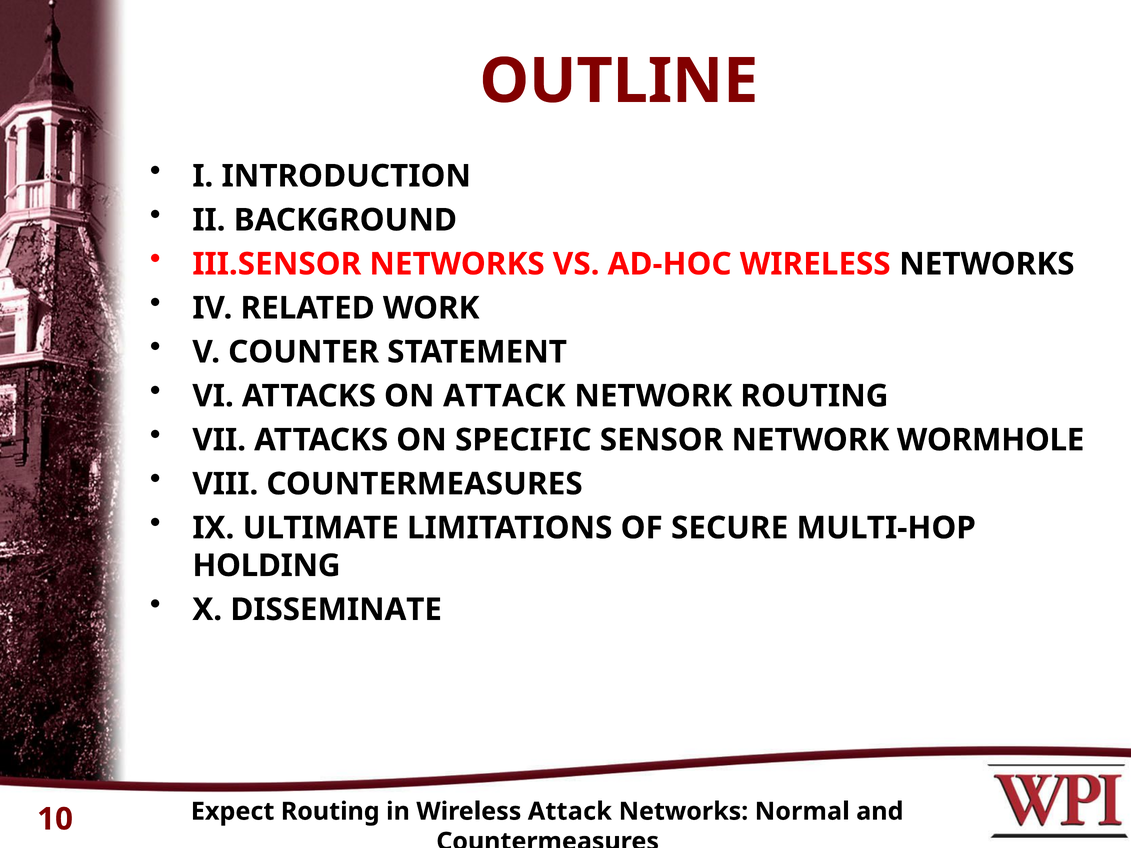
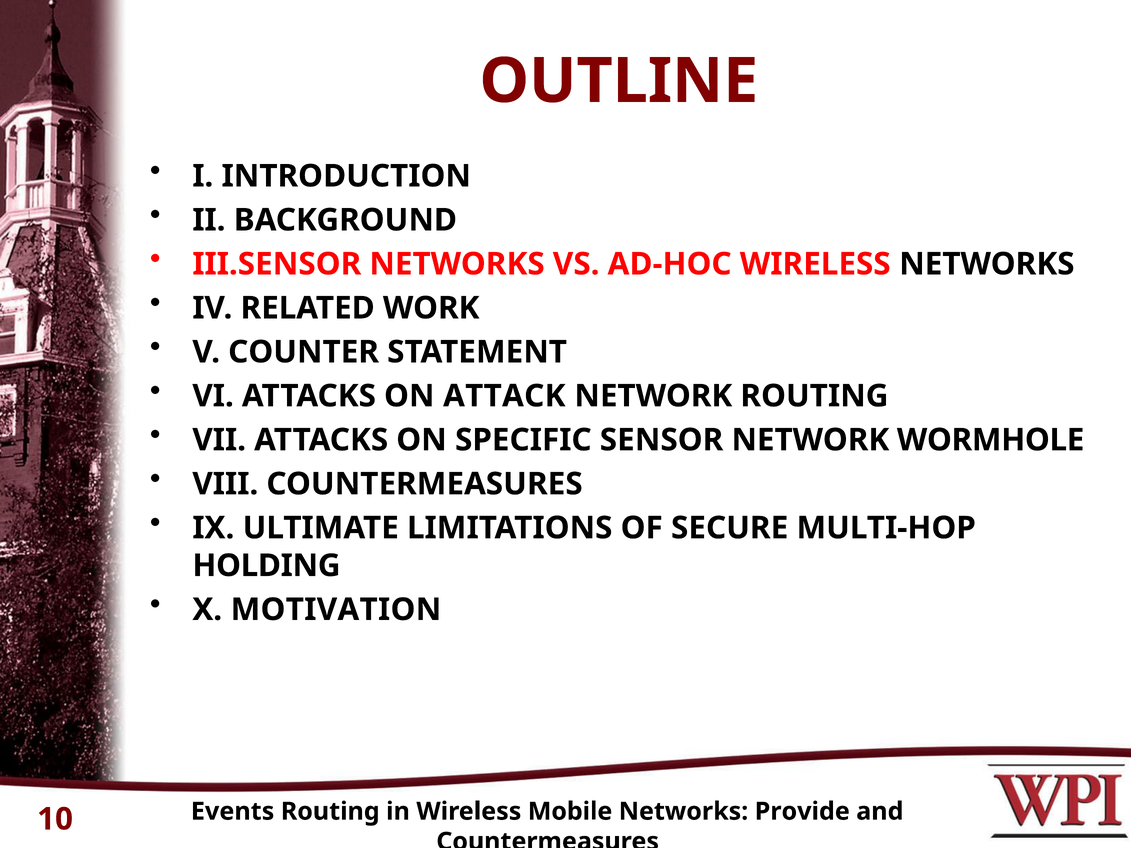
DISSEMINATE: DISSEMINATE -> MOTIVATION
Expect: Expect -> Events
Wireless Attack: Attack -> Mobile
Normal: Normal -> Provide
